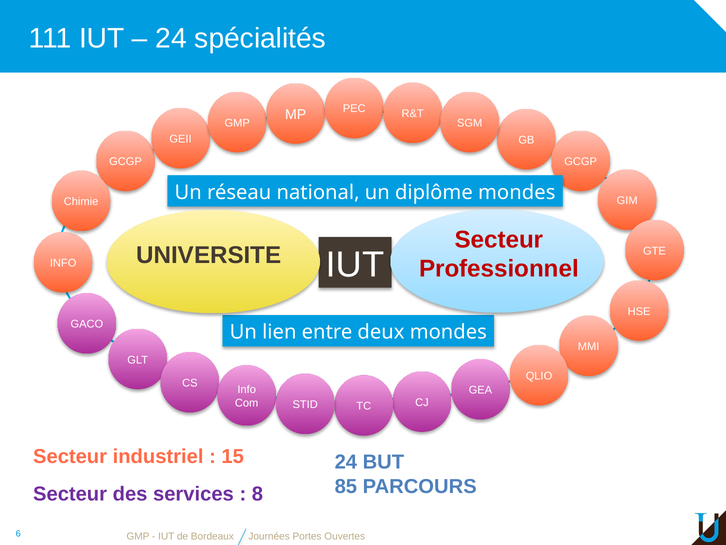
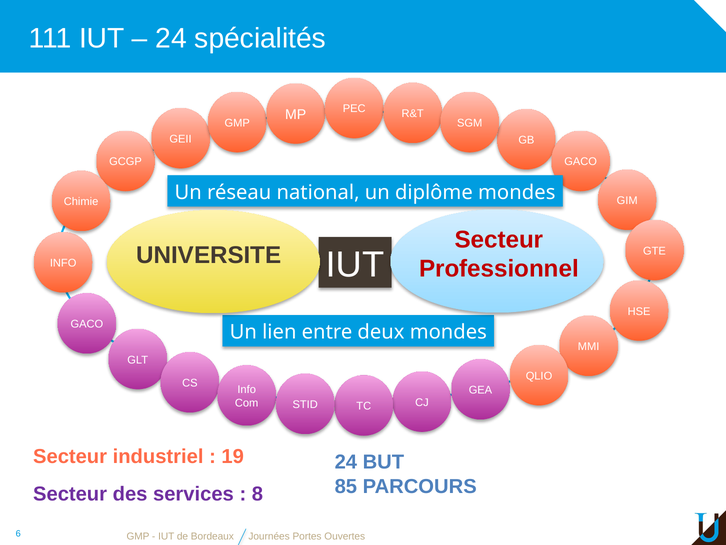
GCGP at (581, 162): GCGP -> GACO
15: 15 -> 19
